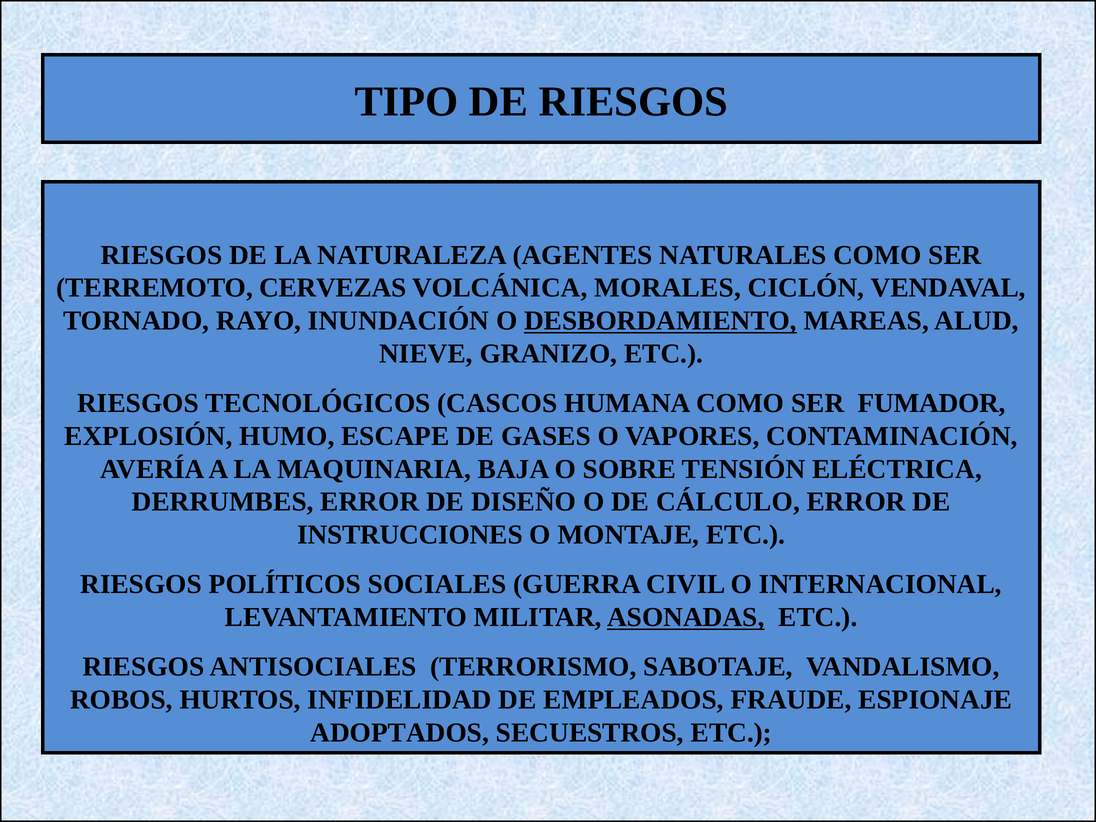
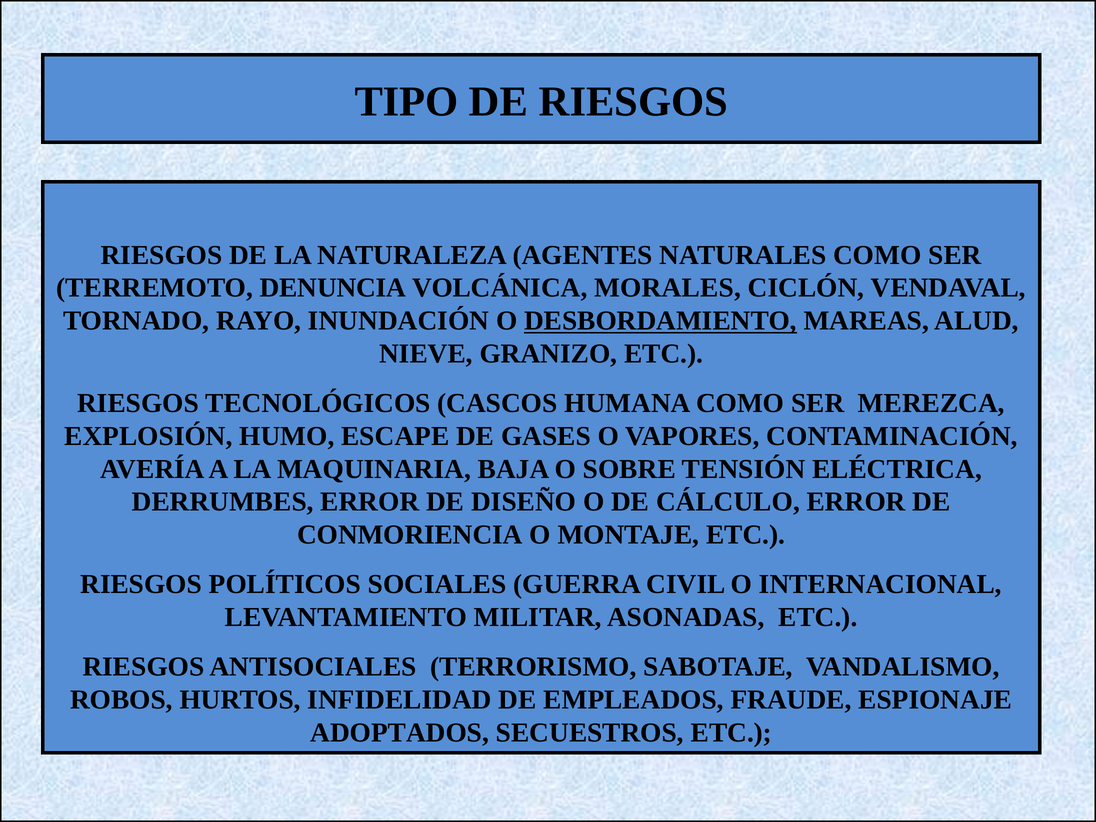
CERVEZAS: CERVEZAS -> DENUNCIA
FUMADOR: FUMADOR -> MEREZCA
INSTRUCCIONES: INSTRUCCIONES -> CONMORIENCIA
ASONADAS underline: present -> none
